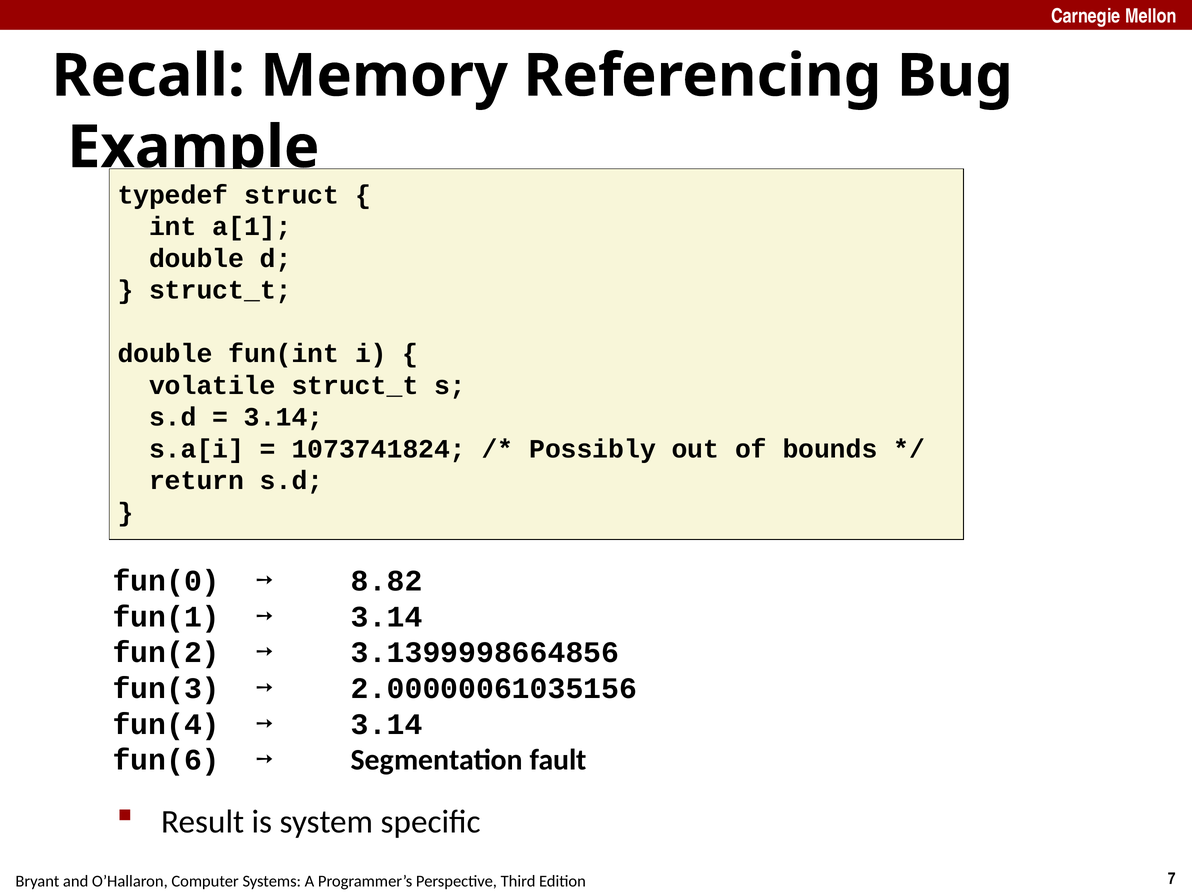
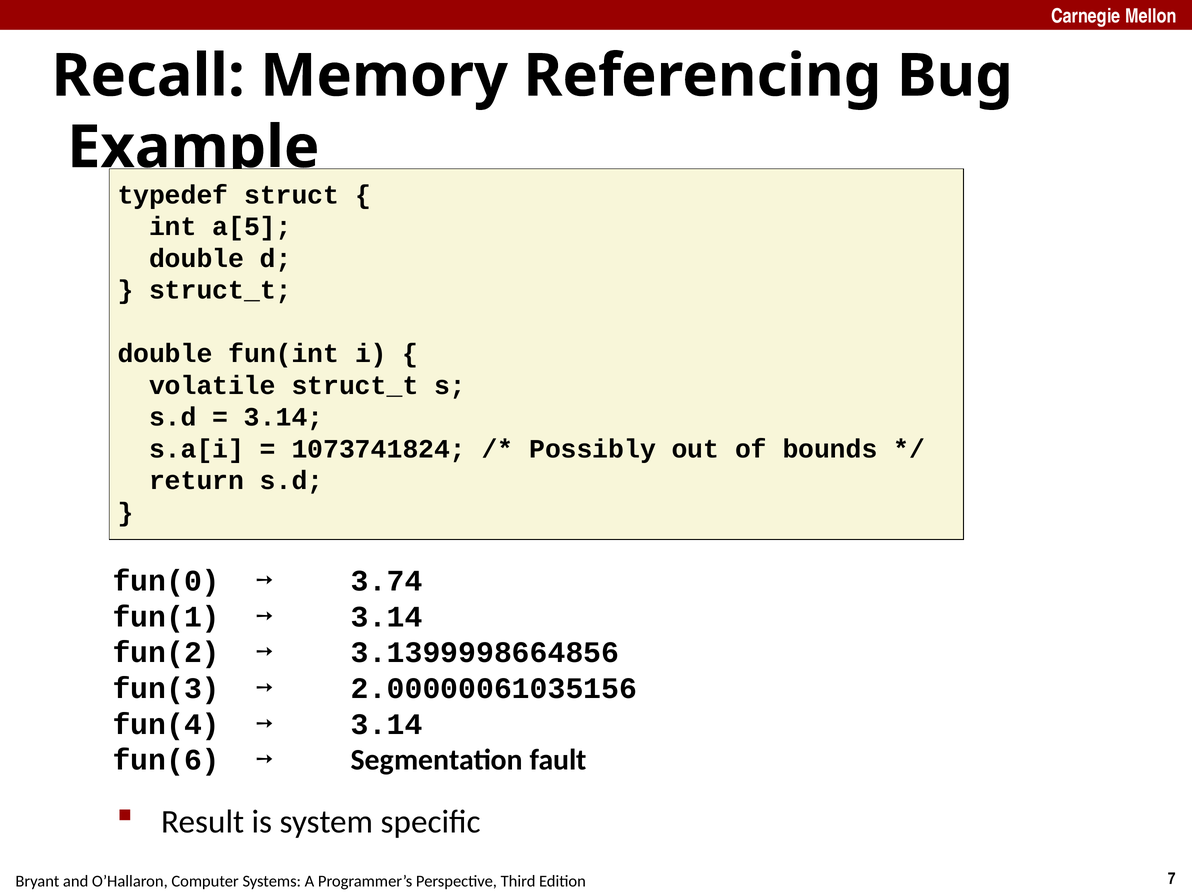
a[1: a[1 -> a[5
8.82: 8.82 -> 3.74
